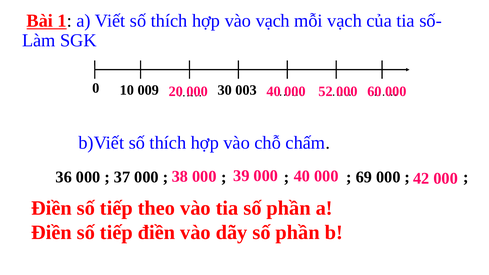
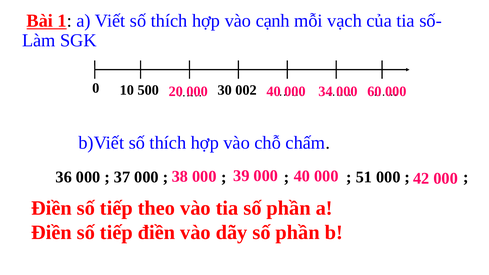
vào vạch: vạch -> cạnh
009: 009 -> 500
003: 003 -> 002
52: 52 -> 34
69: 69 -> 51
